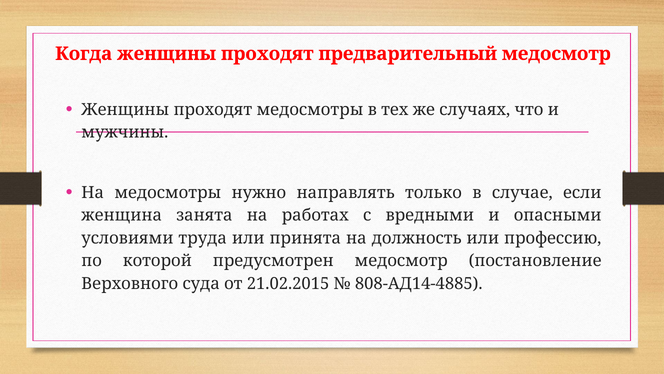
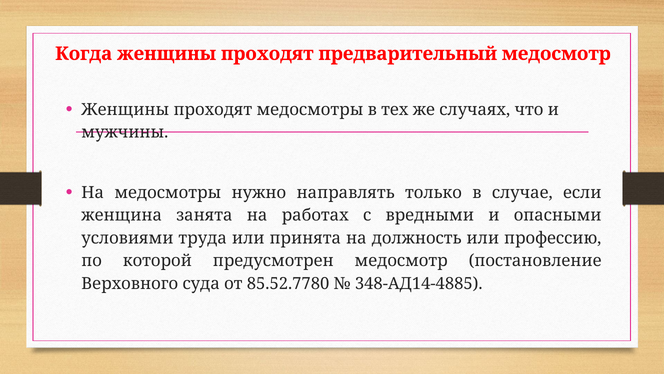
21.02.2015: 21.02.2015 -> 85.52.7780
808-АД14-4885: 808-АД14-4885 -> 348-АД14-4885
